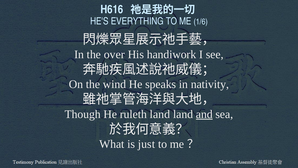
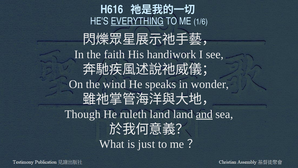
EVERYTHING underline: none -> present
over: over -> faith
nativity: nativity -> wonder
